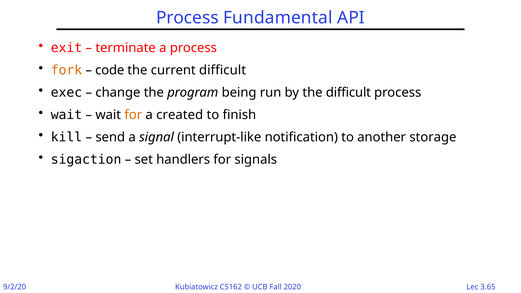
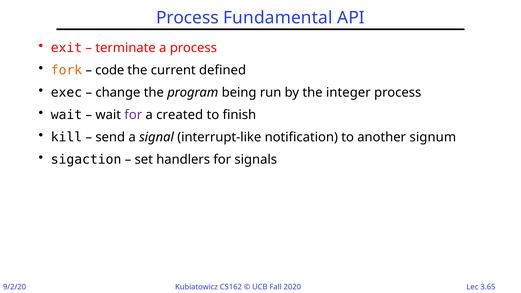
current difficult: difficult -> defined
the difficult: difficult -> integer
for at (133, 115) colour: orange -> purple
storage: storage -> signum
